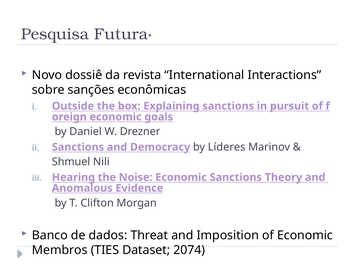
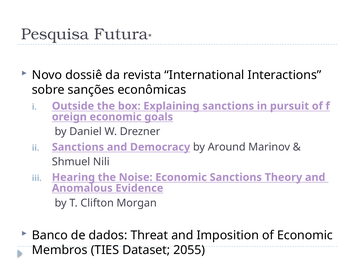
Líderes: Líderes -> Around
2074: 2074 -> 2055
